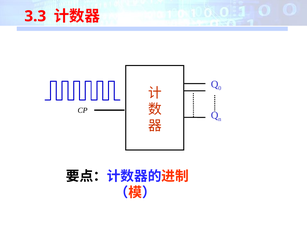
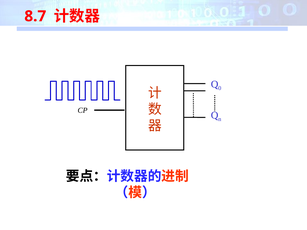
3.3: 3.3 -> 8.7
